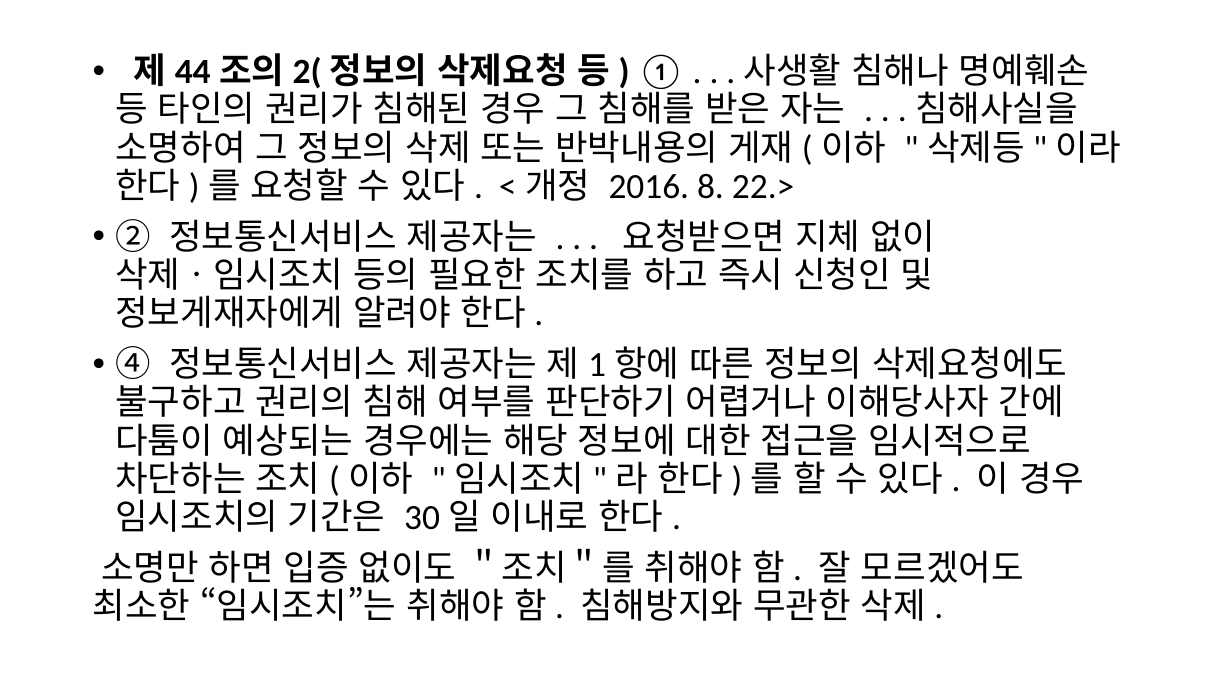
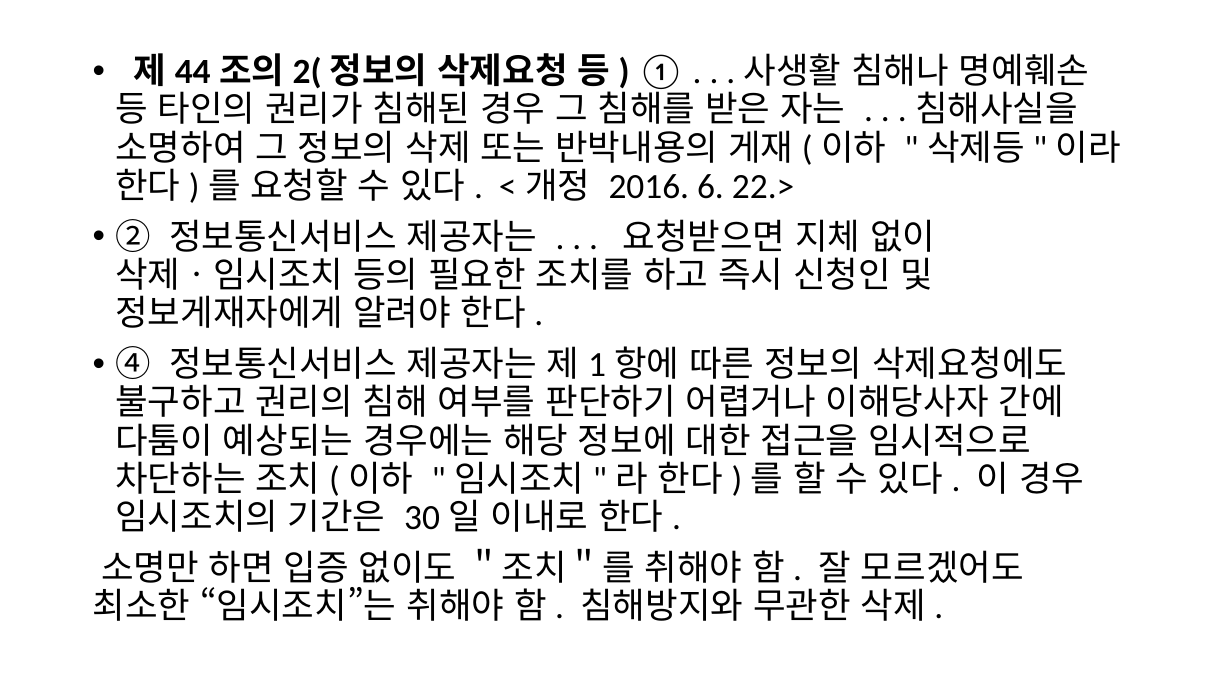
8: 8 -> 6
